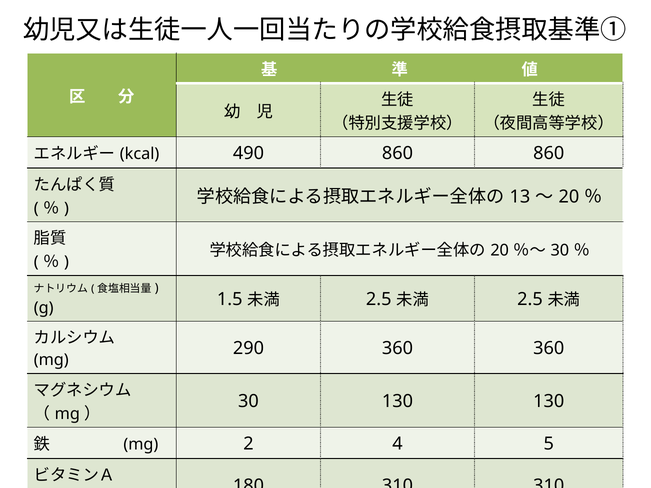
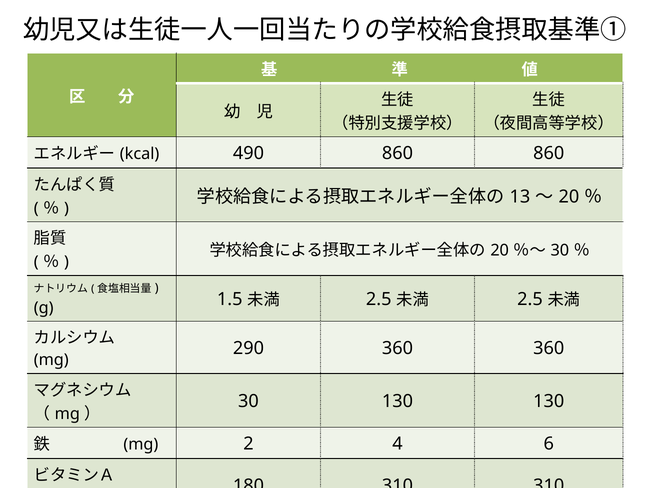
5: 5 -> 6
